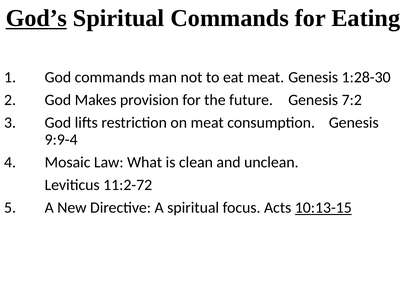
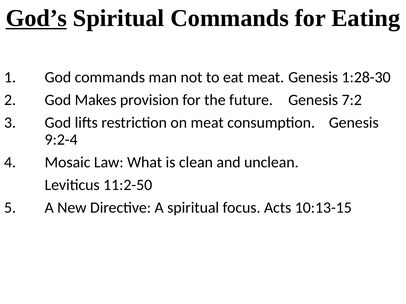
9:9-4: 9:9-4 -> 9:2-4
11:2-72: 11:2-72 -> 11:2-50
10:13-15 underline: present -> none
